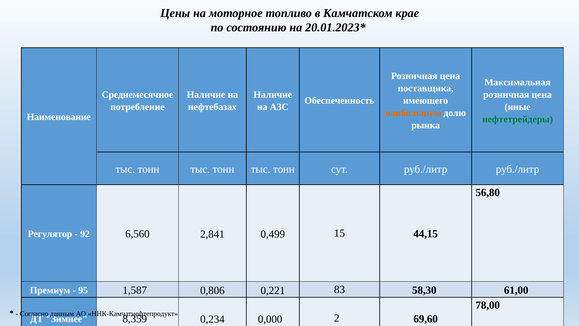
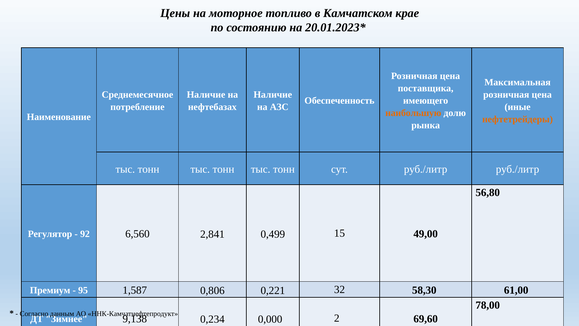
нефтетрейдеры colour: green -> orange
44,15: 44,15 -> 49,00
83: 83 -> 32
8,359: 8,359 -> 9,138
